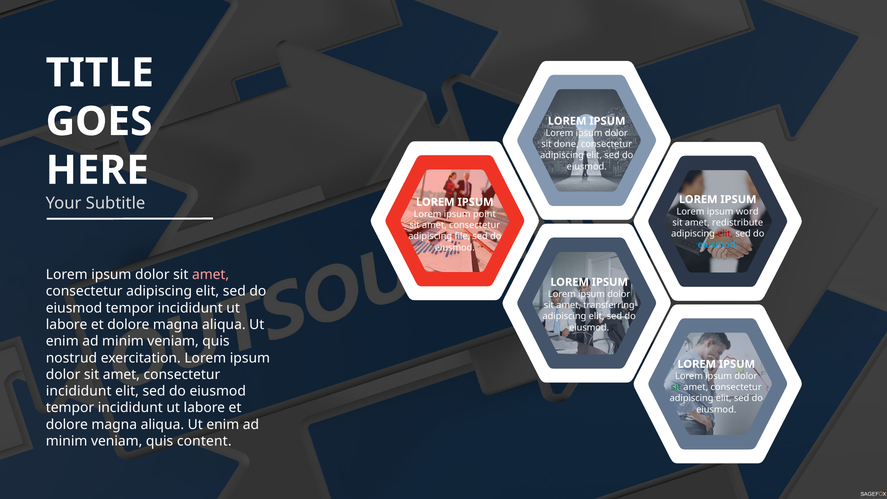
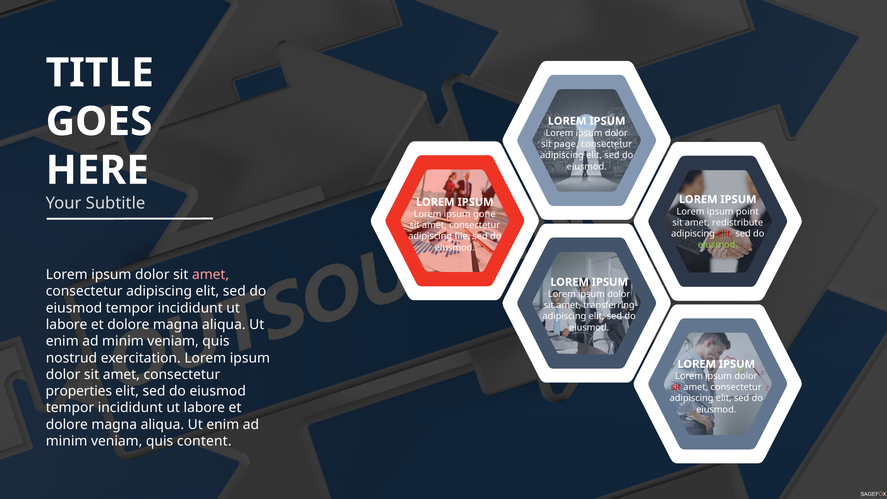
done: done -> page
word: word -> point
point: point -> gone
eiusmod at (718, 245) colour: light blue -> light green
sit at (676, 387) colour: green -> red
incididunt at (79, 391): incididunt -> properties
